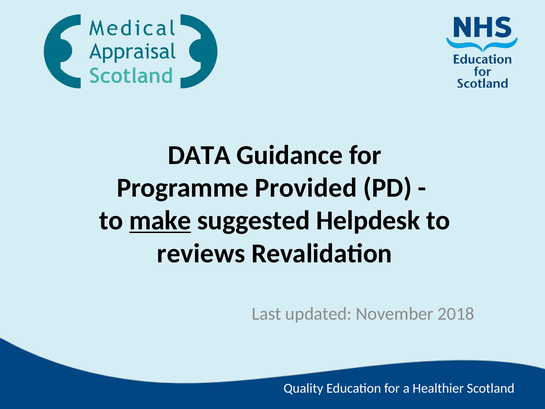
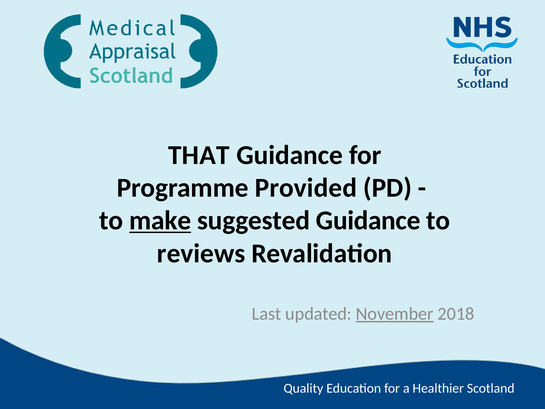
DATA: DATA -> THAT
suggested Helpdesk: Helpdesk -> Guidance
November underline: none -> present
